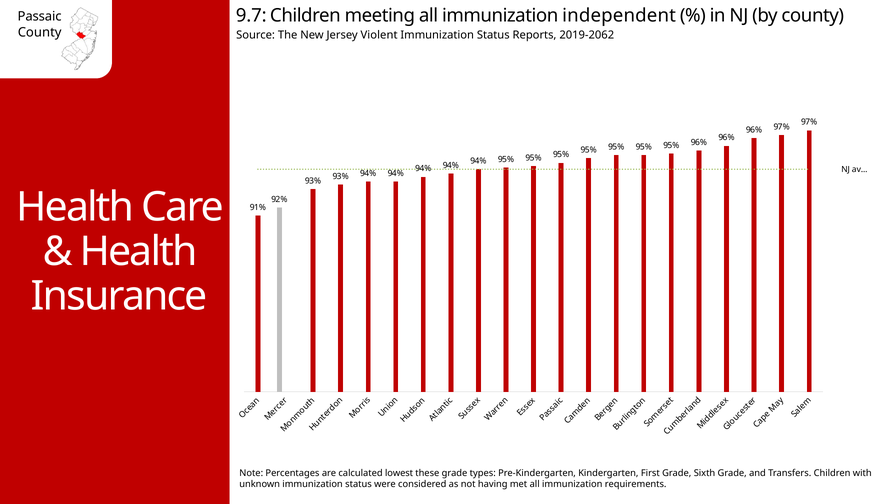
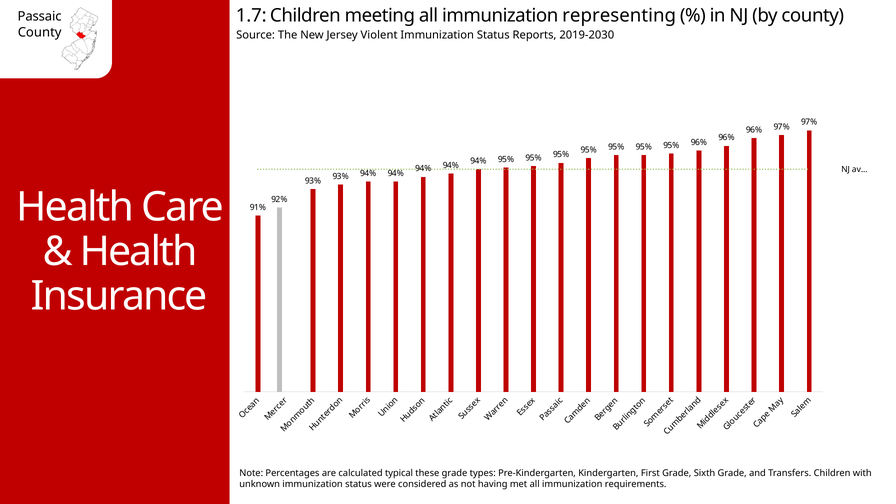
9.7: 9.7 -> 1.7
independent: independent -> representing
2019-2062: 2019-2062 -> 2019-2030
lowest: lowest -> typical
